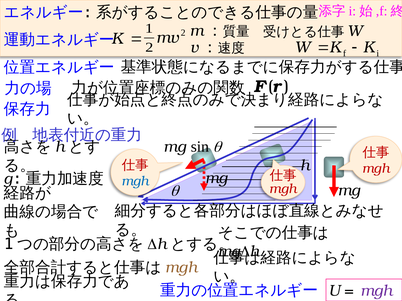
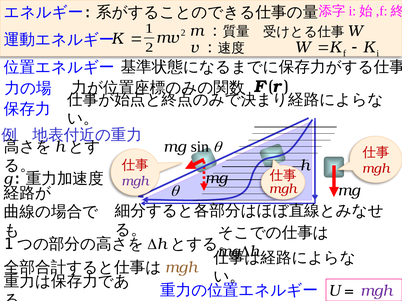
mgh at (135, 181) colour: blue -> purple
